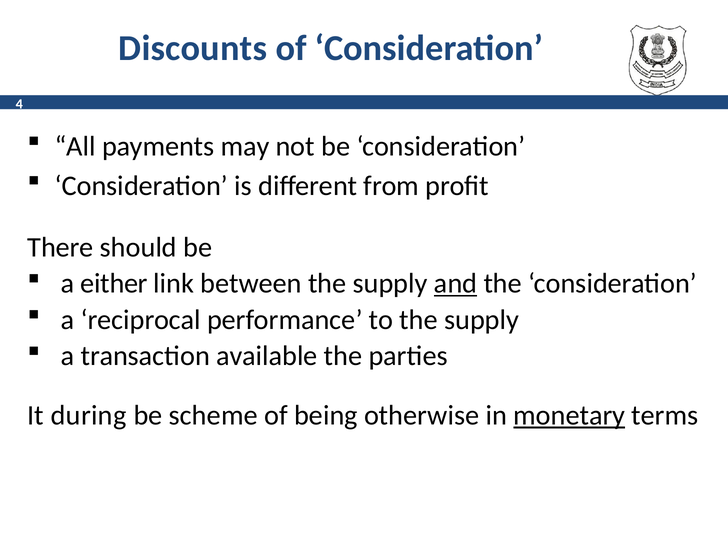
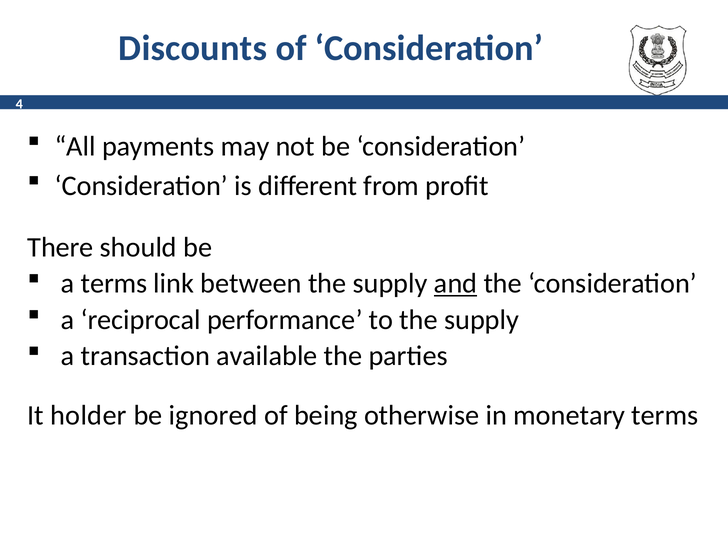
a either: either -> terms
during: during -> holder
scheme: scheme -> ignored
monetary underline: present -> none
